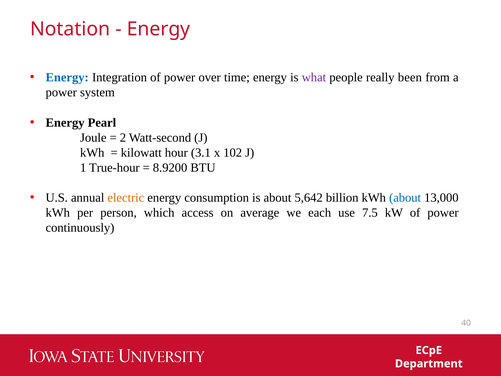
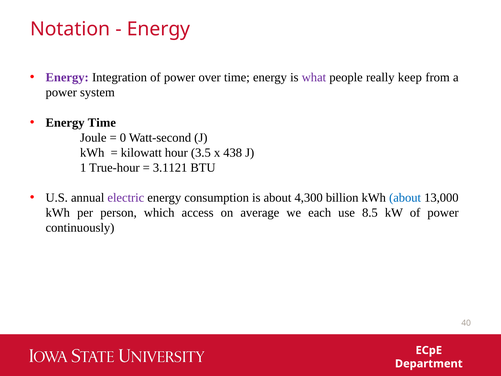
Energy at (67, 77) colour: blue -> purple
been: been -> keep
Energy Pearl: Pearl -> Time
2: 2 -> 0
3.1: 3.1 -> 3.5
102: 102 -> 438
8.9200: 8.9200 -> 3.1121
electric colour: orange -> purple
5,642: 5,642 -> 4,300
7.5: 7.5 -> 8.5
